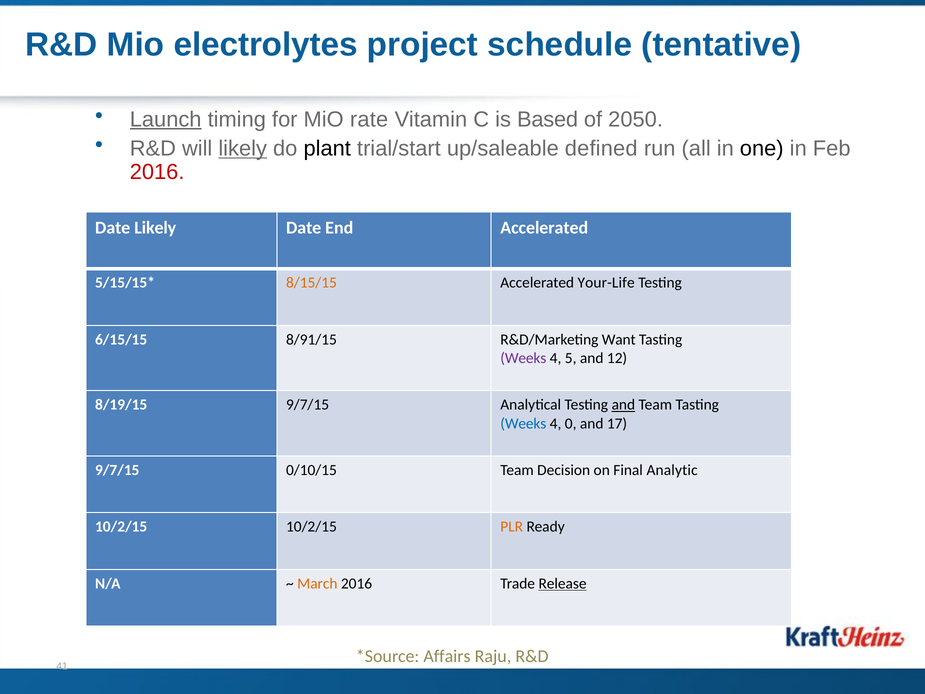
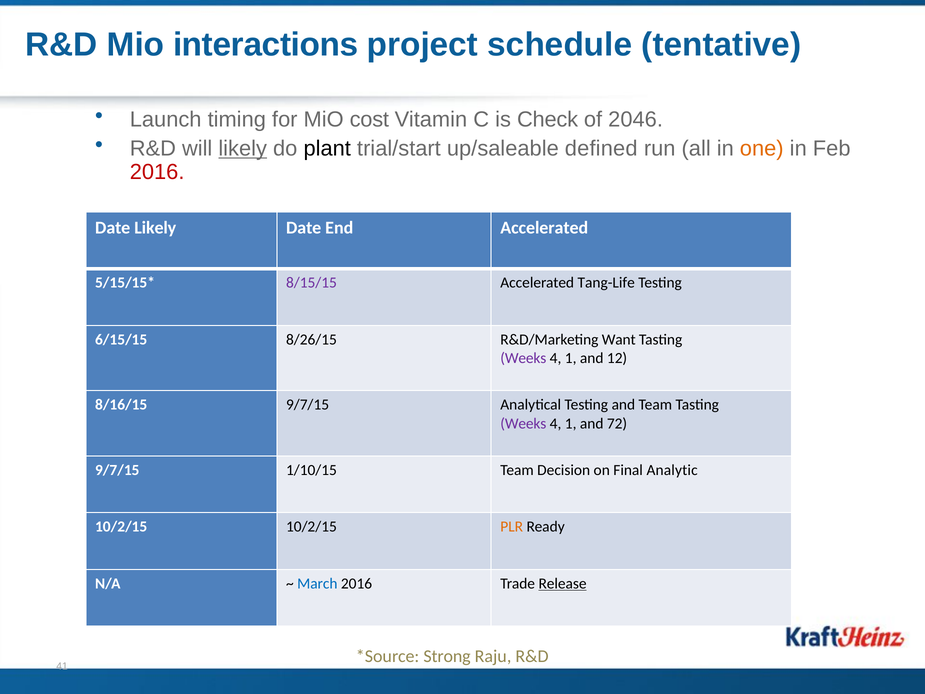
electrolytes: electrolytes -> interactions
Launch underline: present -> none
rate: rate -> cost
Based: Based -> Check
2050: 2050 -> 2046
one colour: black -> orange
8/15/15 colour: orange -> purple
Your-Life: Your-Life -> Tang-Life
8/91/15: 8/91/15 -> 8/26/15
5 at (571, 358): 5 -> 1
8/19/15: 8/19/15 -> 8/16/15
and at (623, 405) underline: present -> none
Weeks at (523, 424) colour: blue -> purple
0 at (571, 424): 0 -> 1
17: 17 -> 72
0/10/15: 0/10/15 -> 1/10/15
March colour: orange -> blue
Affairs: Affairs -> Strong
